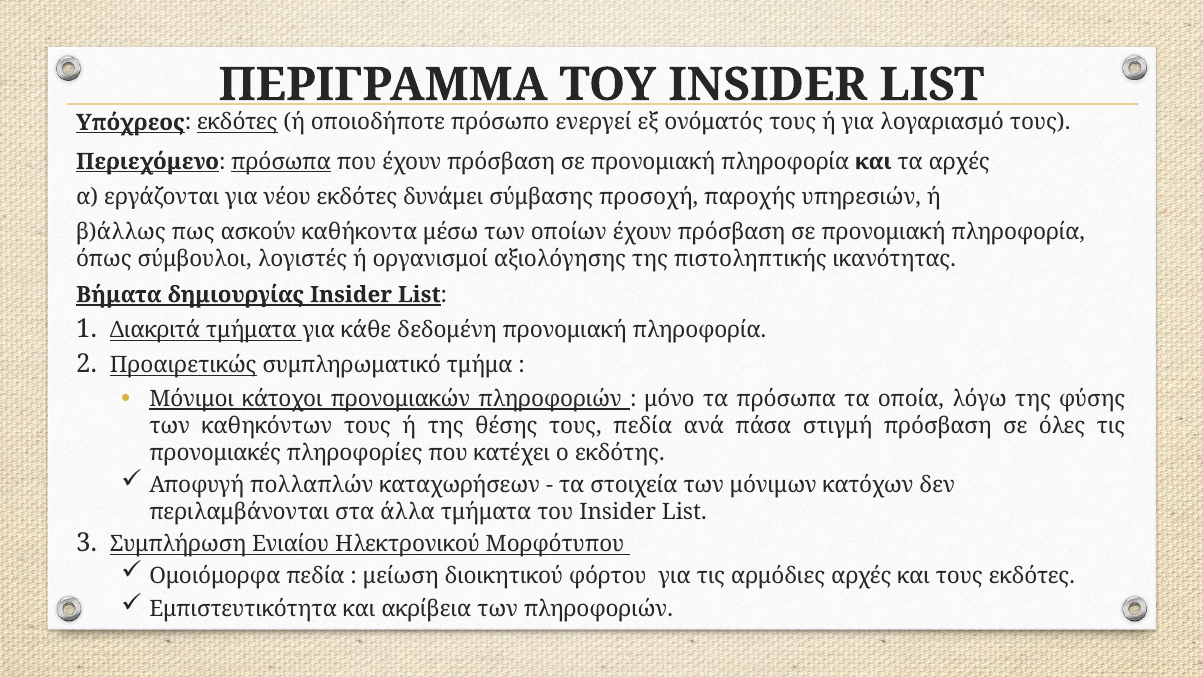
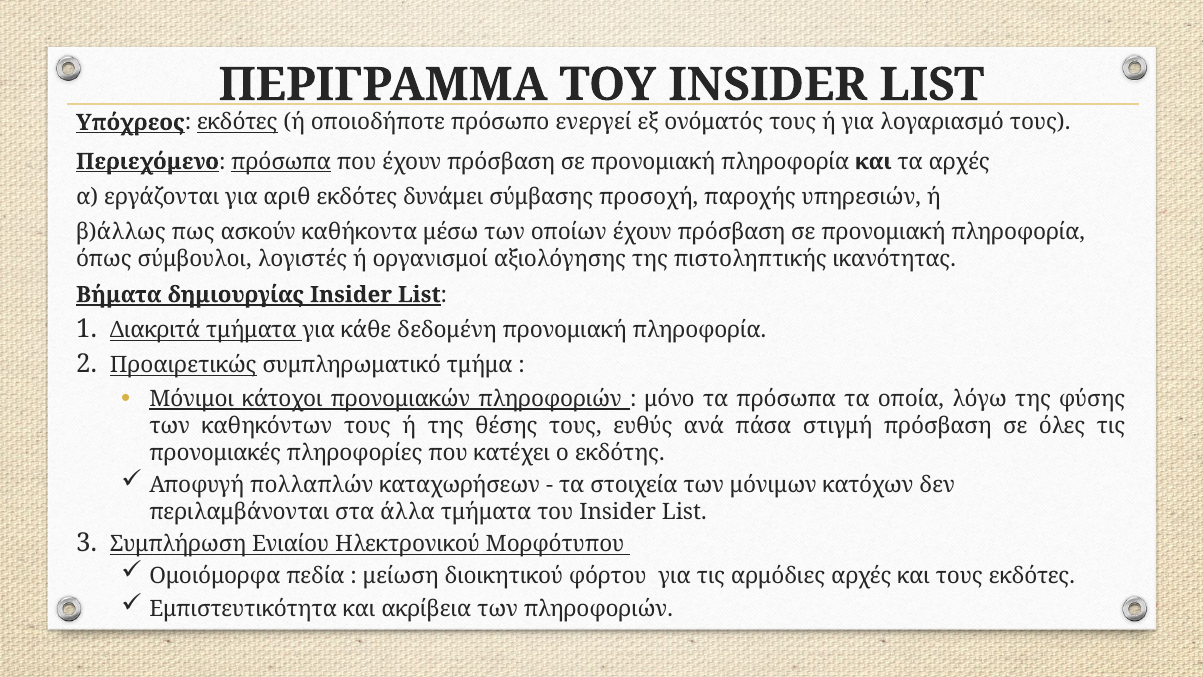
νέου: νέου -> αριθ
τους πεδία: πεδία -> ευθύς
